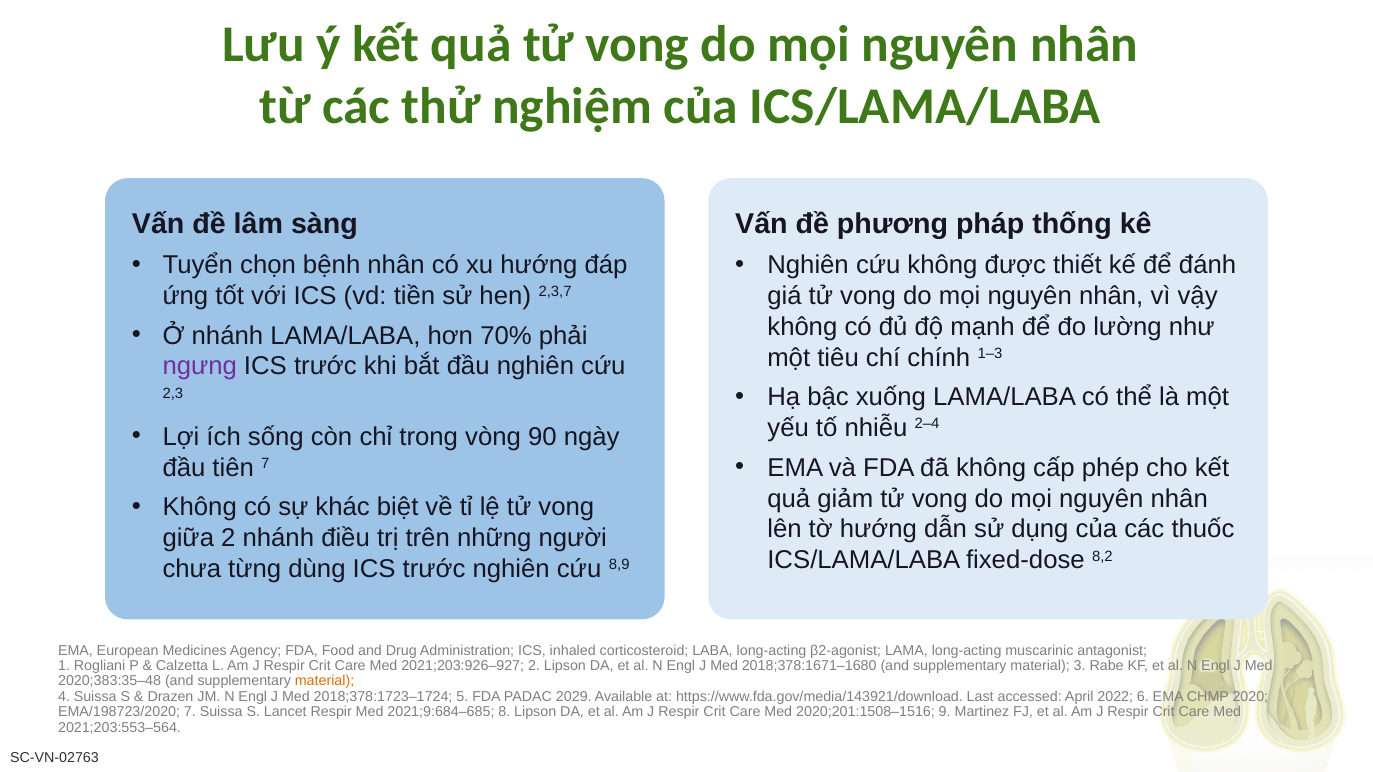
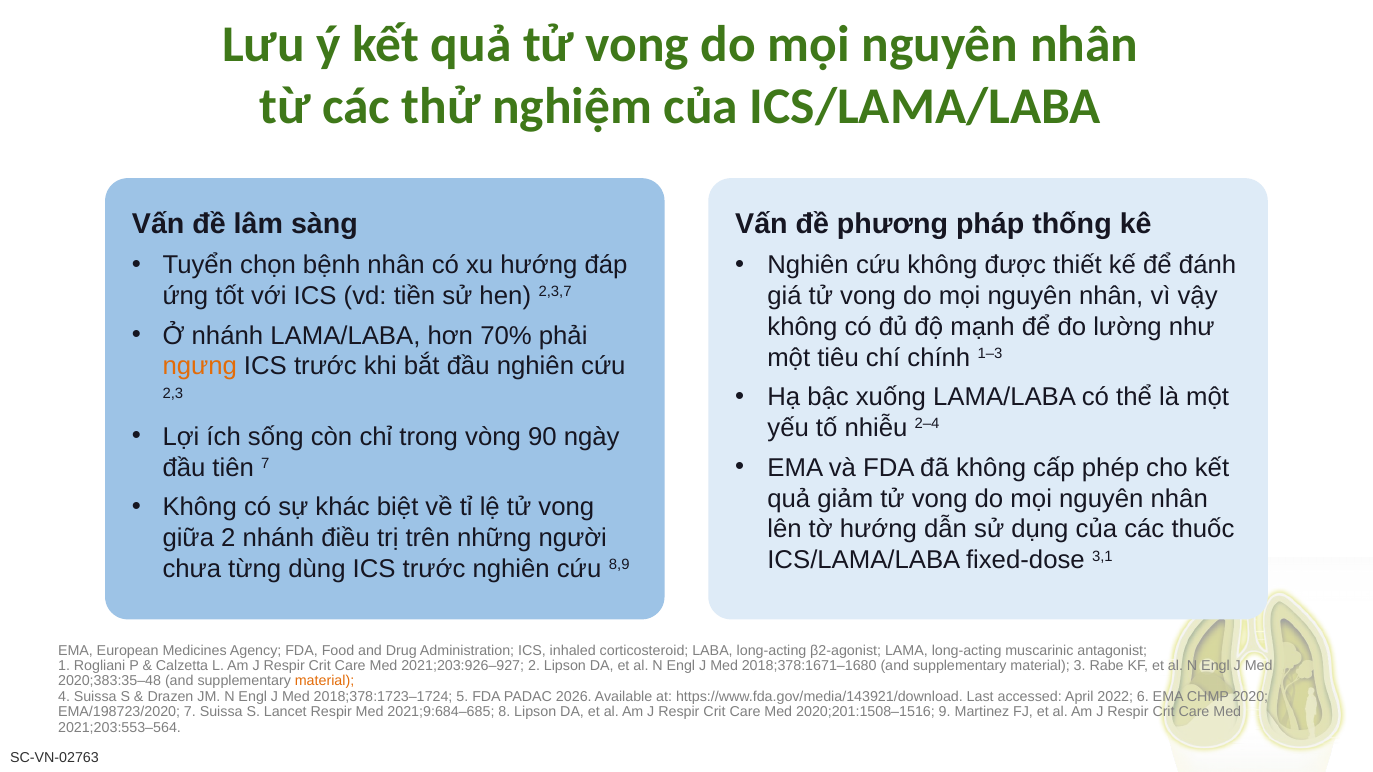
ngưng colour: purple -> orange
8,2: 8,2 -> 3,1
2029: 2029 -> 2026
